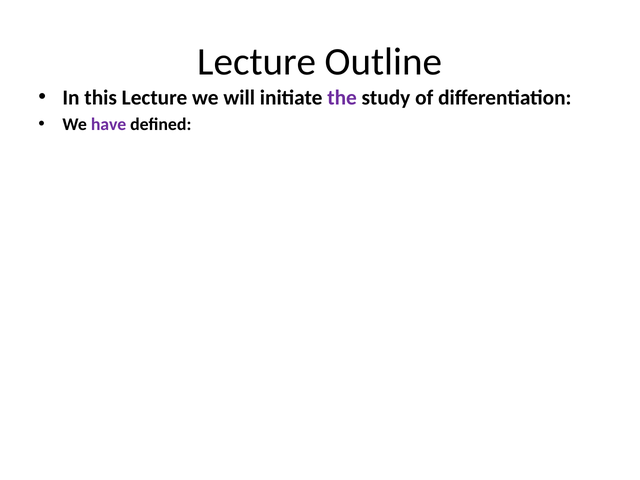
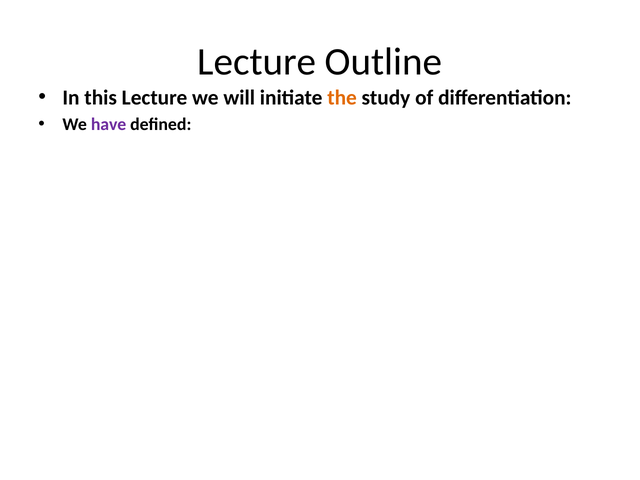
the colour: purple -> orange
